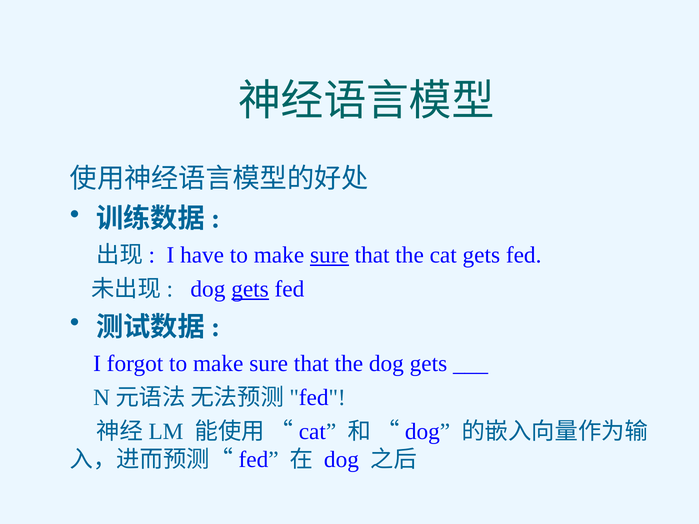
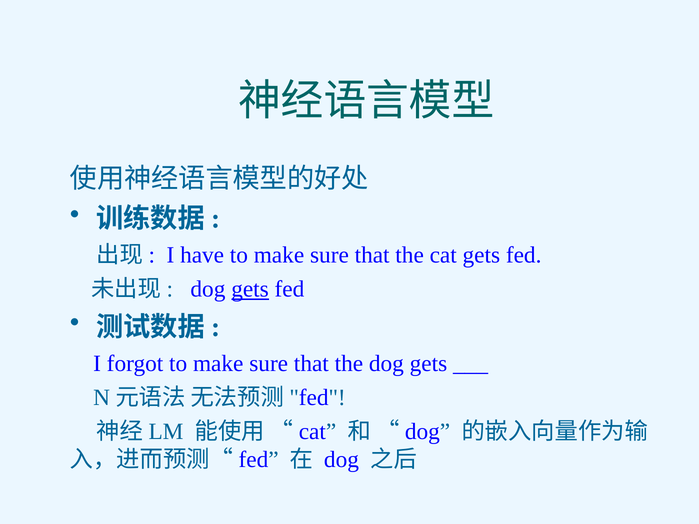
sure at (329, 255) underline: present -> none
